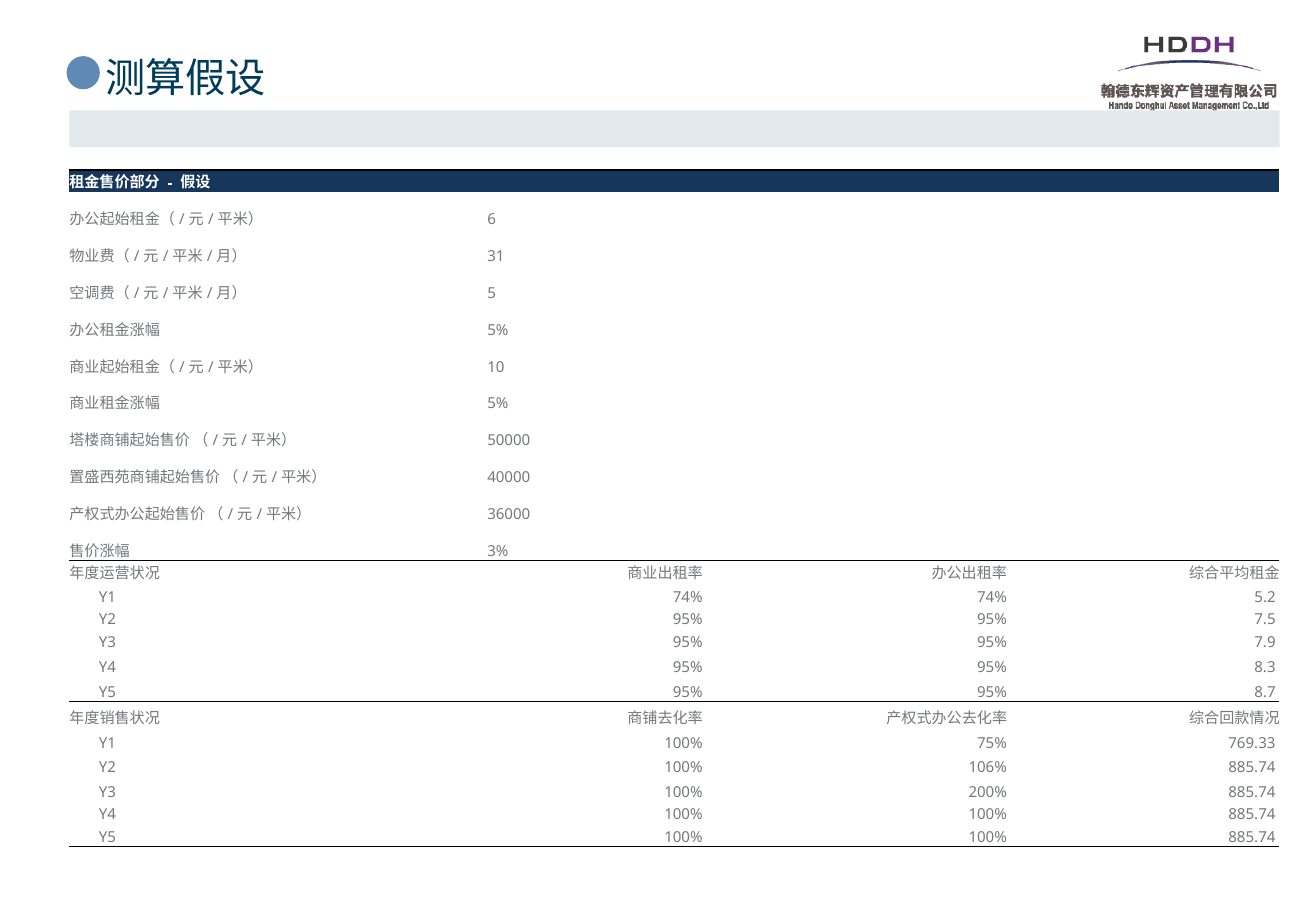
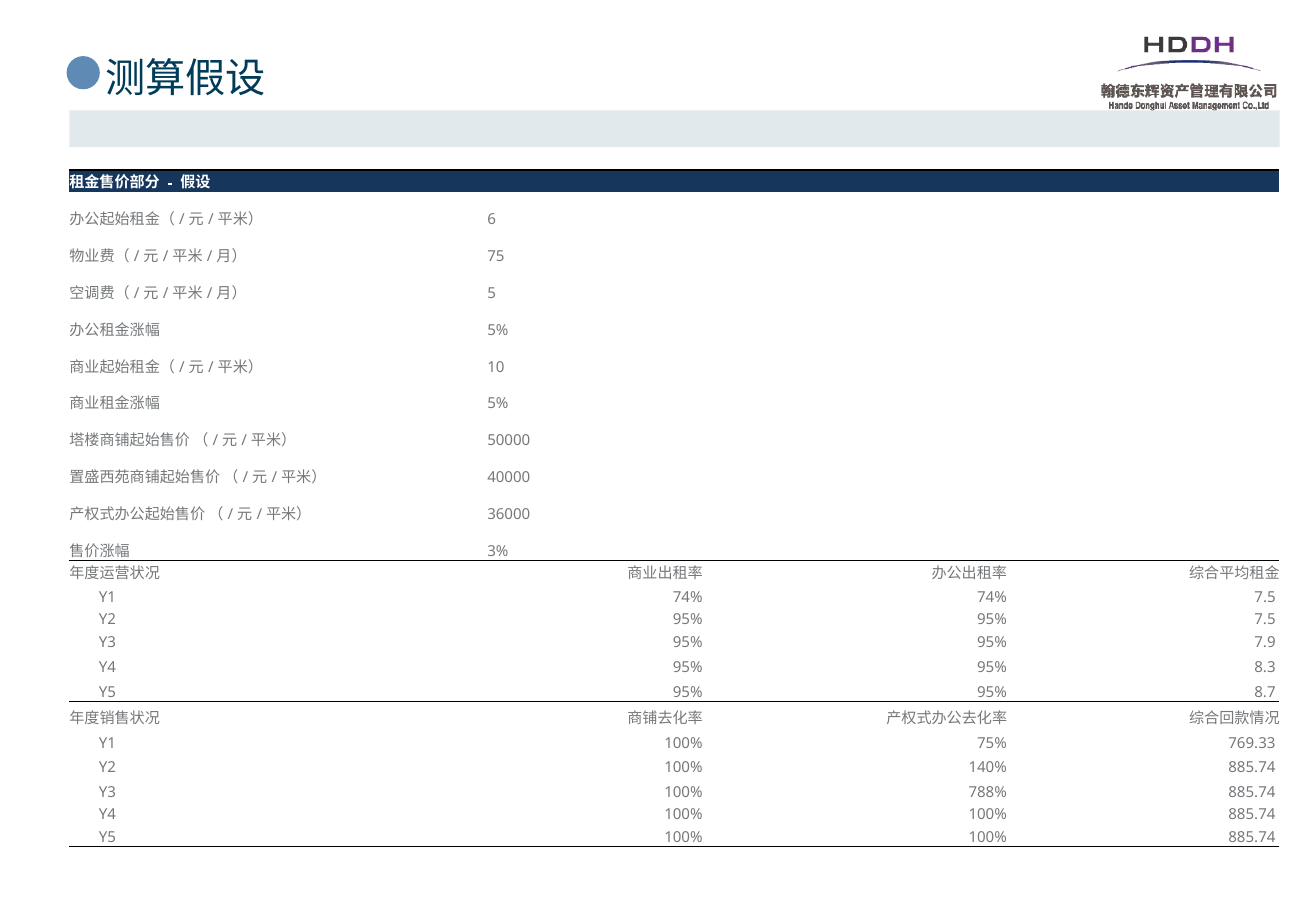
31: 31 -> 75
74% 5.2: 5.2 -> 7.5
106%: 106% -> 140%
200%: 200% -> 788%
